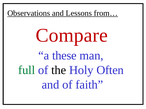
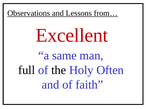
Compare: Compare -> Excellent
these: these -> same
full colour: green -> black
